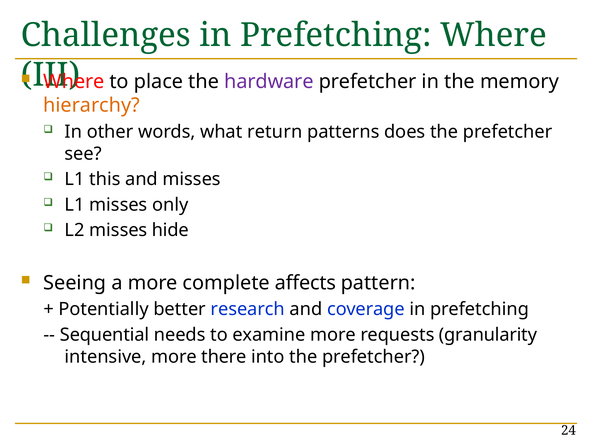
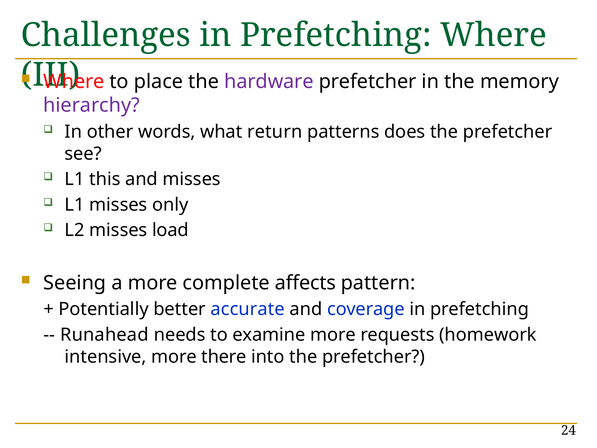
hierarchy colour: orange -> purple
hide: hide -> load
research: research -> accurate
Sequential: Sequential -> Runahead
granularity: granularity -> homework
